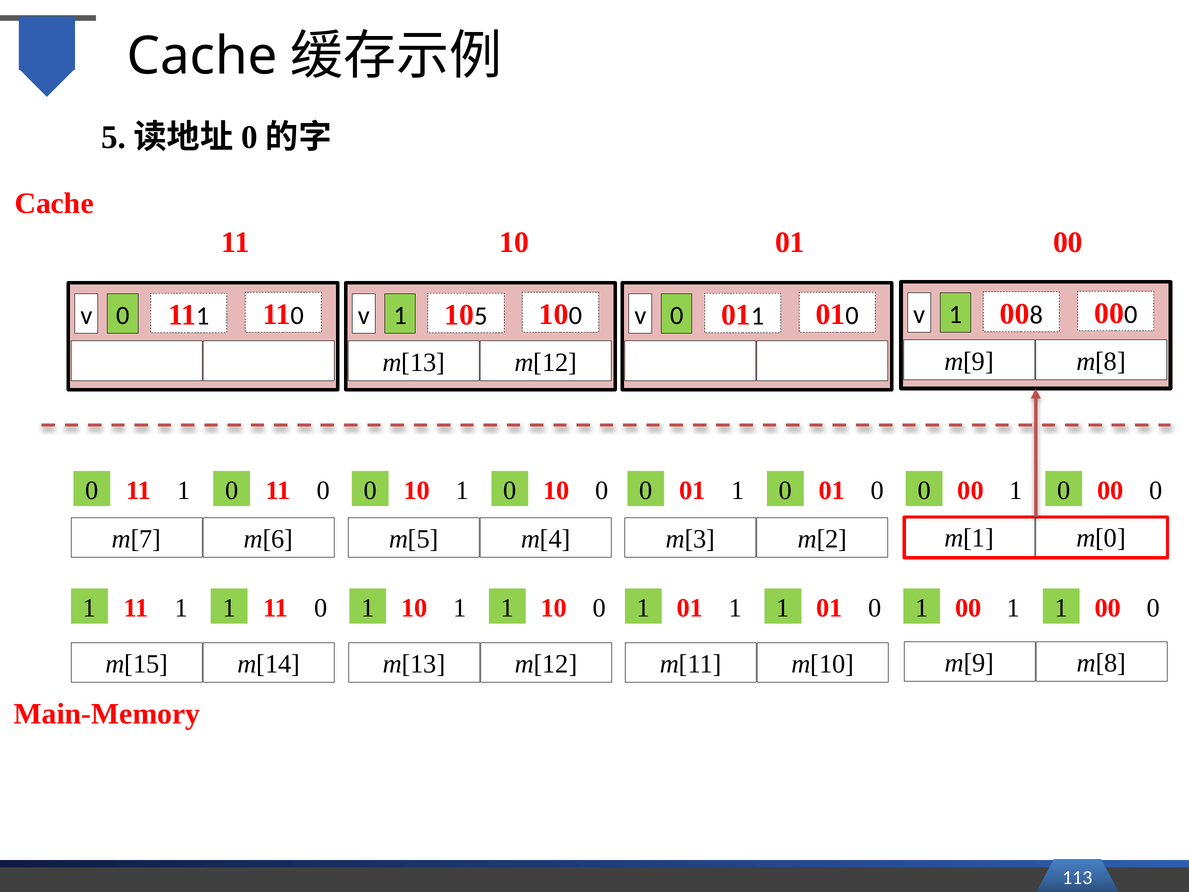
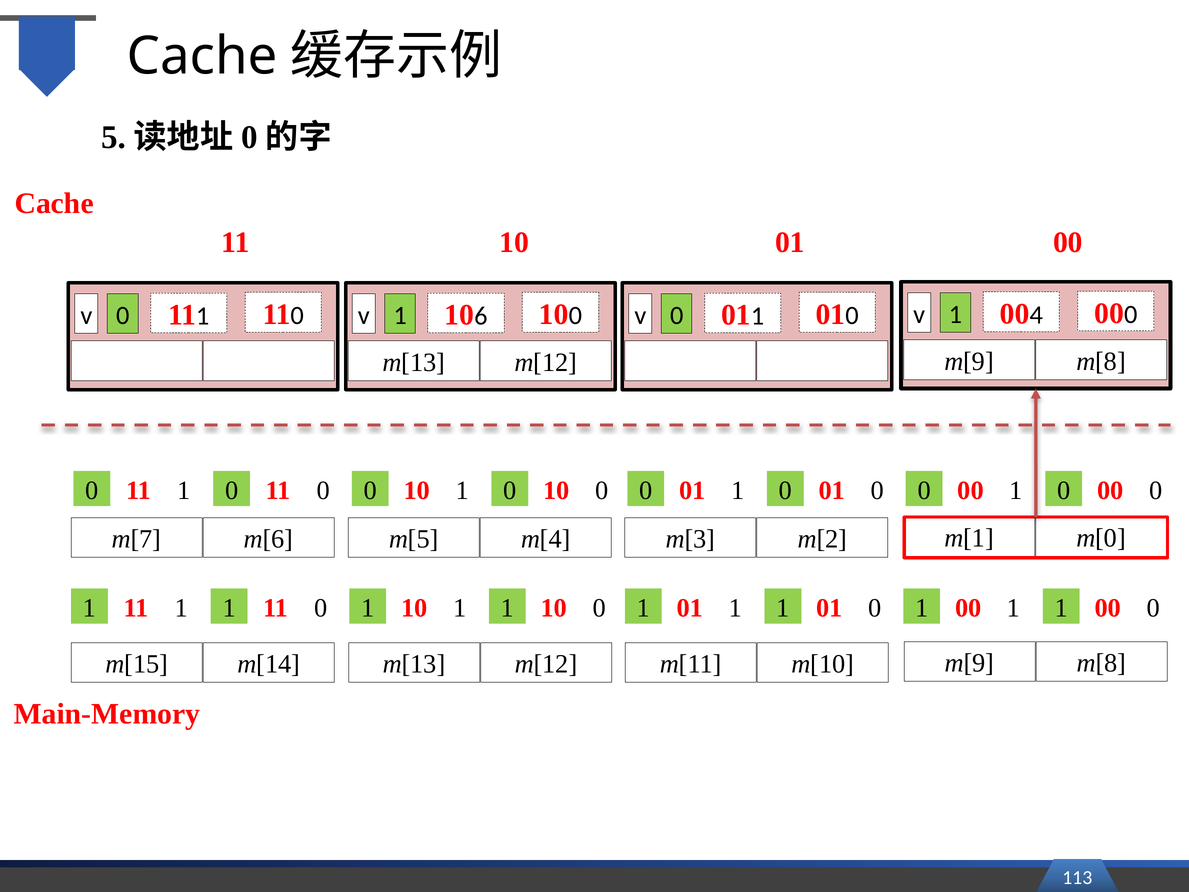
8: 8 -> 4
5: 5 -> 6
